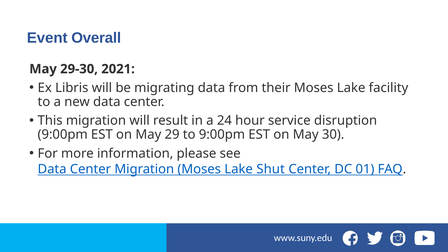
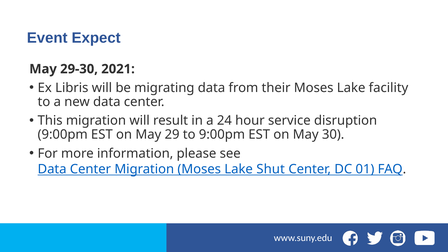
Overall: Overall -> Expect
